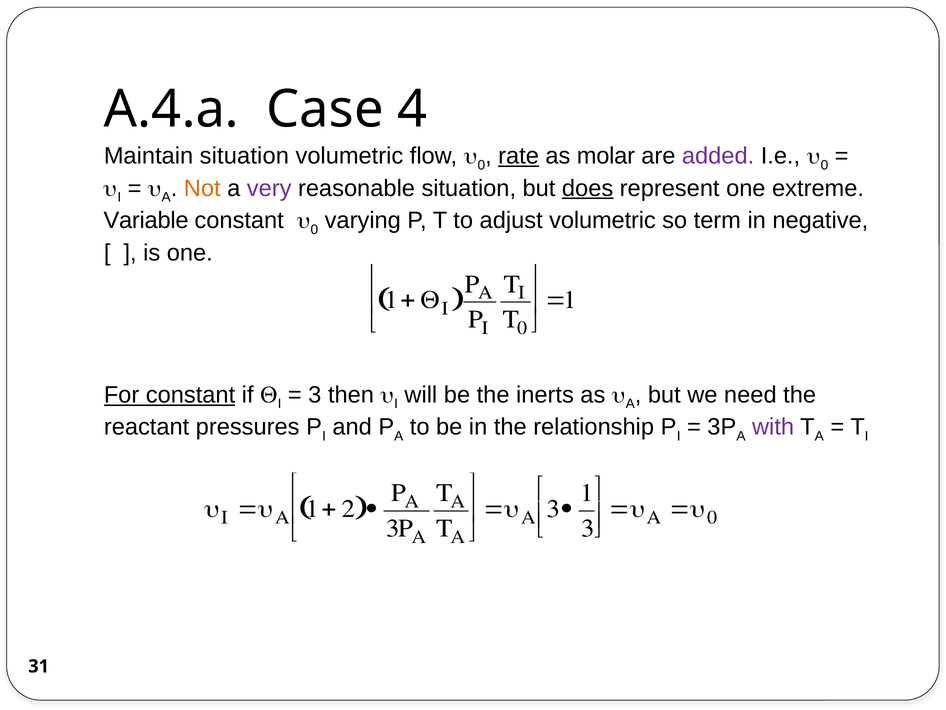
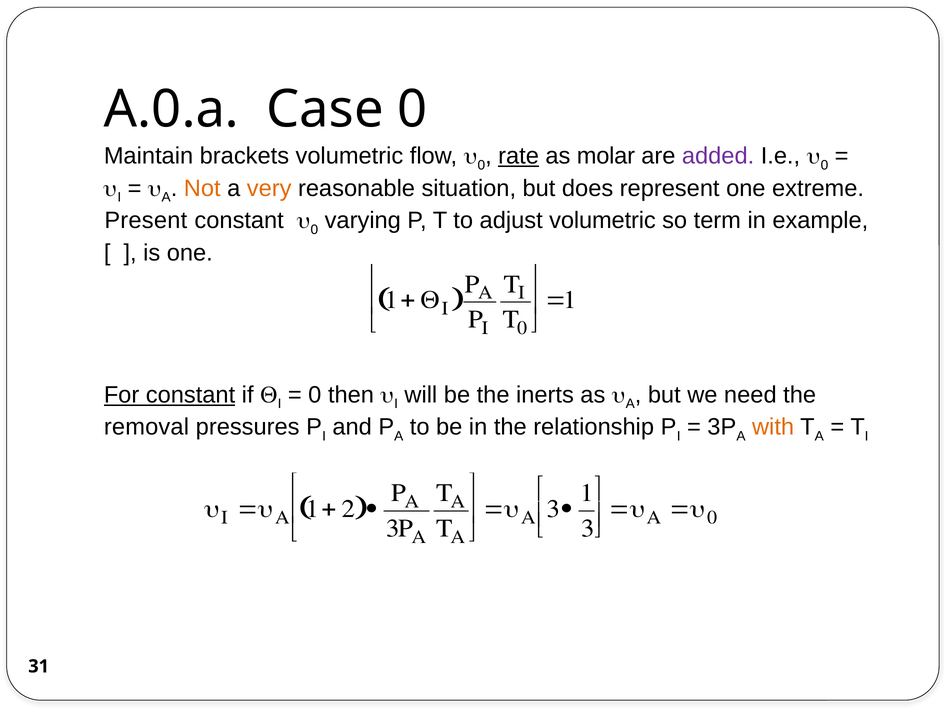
A.4.a: A.4.a -> A.0.a
Case 4: 4 -> 0
Maintain situation: situation -> brackets
very colour: purple -> orange
does underline: present -> none
Variable: Variable -> Present
negative: negative -> example
3 at (315, 394): 3 -> 0
reactant: reactant -> removal
with colour: purple -> orange
